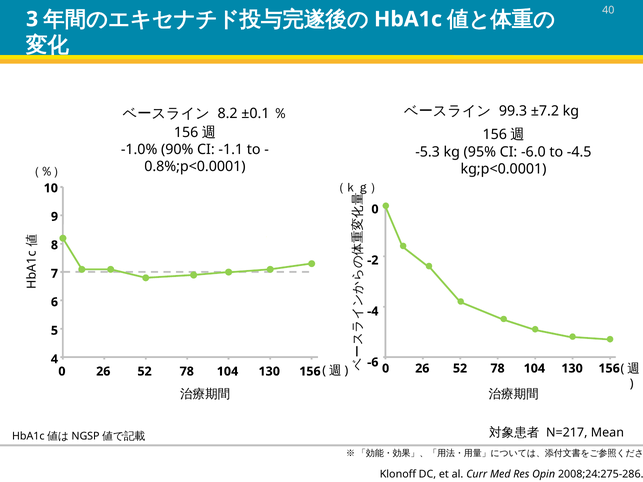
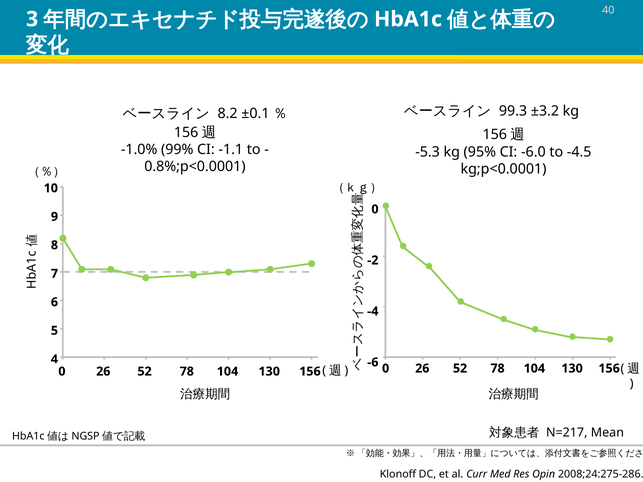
±7.2: ±7.2 -> ±3.2
90%: 90% -> 99%
